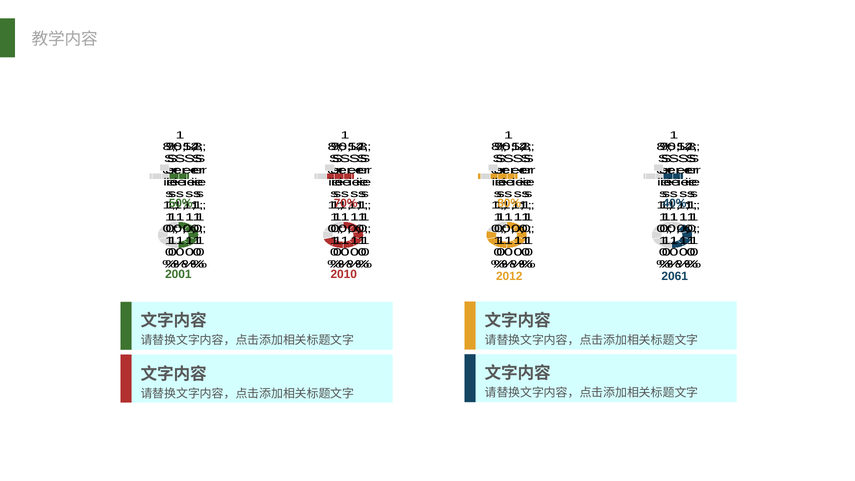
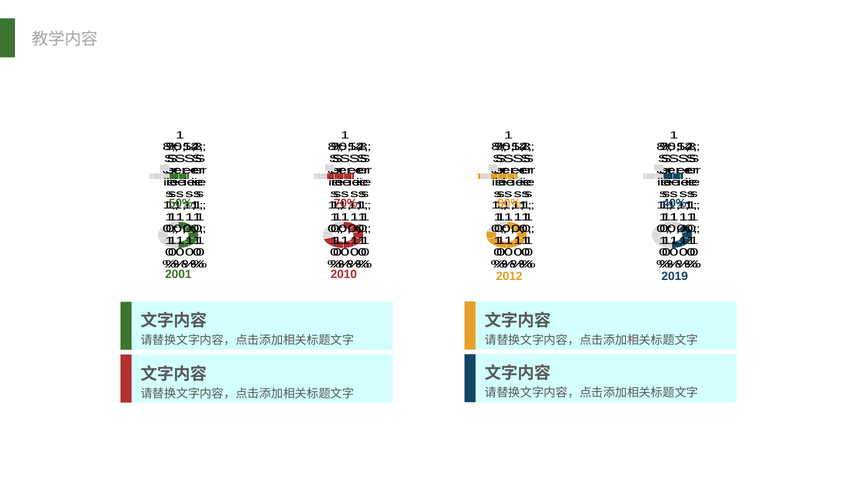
2061: 2061 -> 2019
